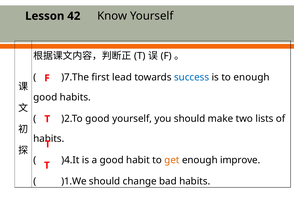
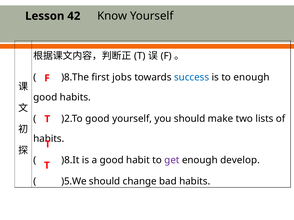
)7.The: )7.The -> )8.The
lead: lead -> jobs
)4.It: )4.It -> )8.It
get colour: orange -> purple
improve: improve -> develop
)1.We: )1.We -> )5.We
